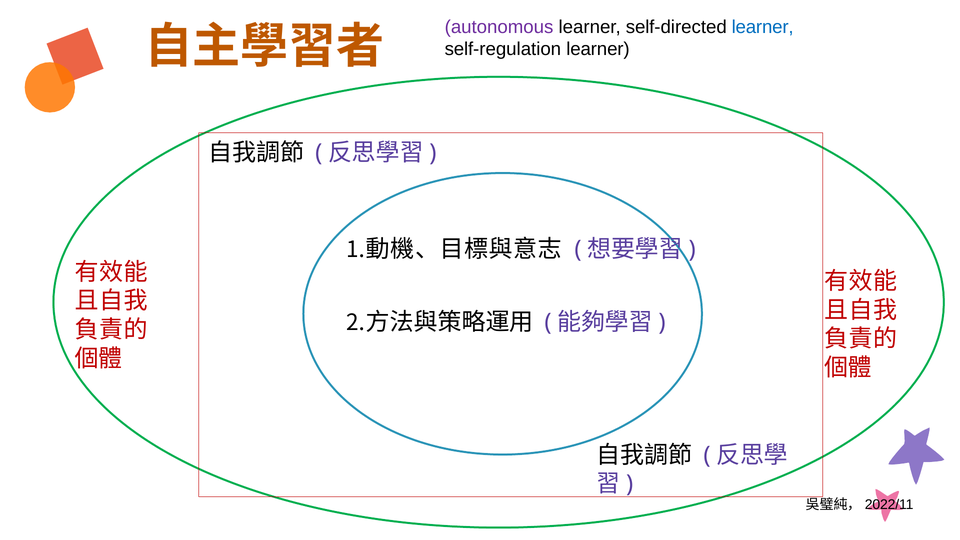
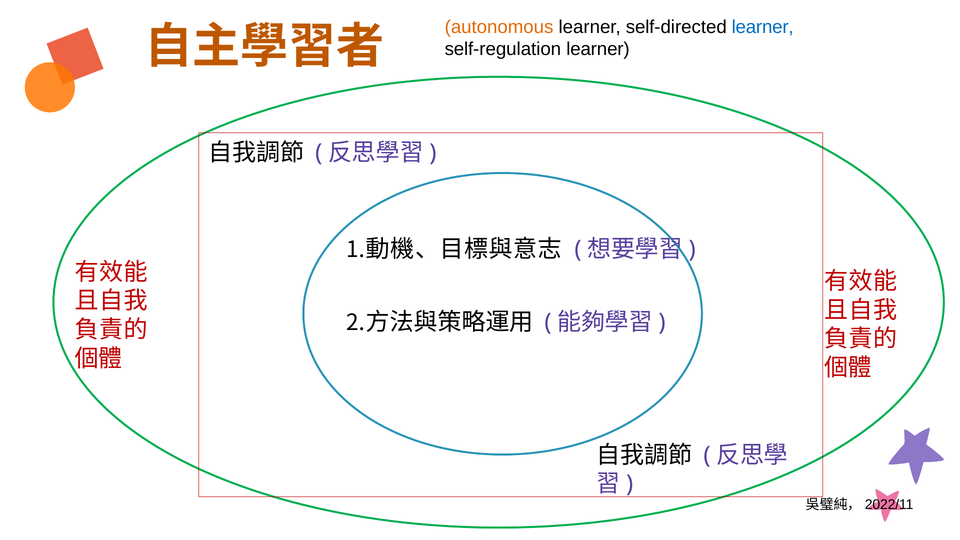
autonomous colour: purple -> orange
